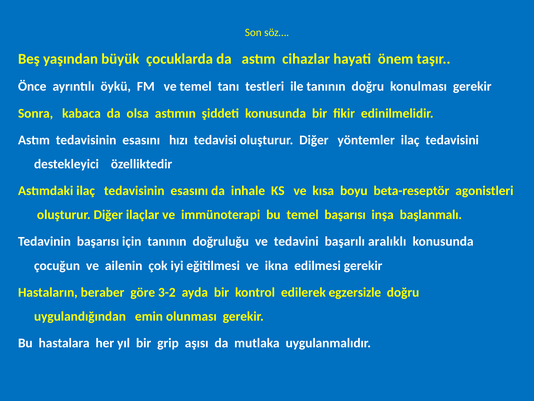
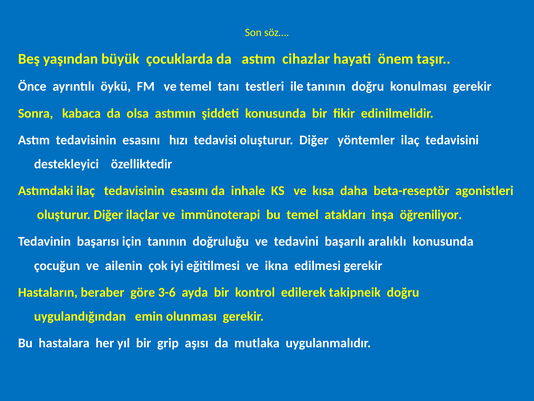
boyu: boyu -> daha
temel başarısı: başarısı -> atakları
başlanmalı: başlanmalı -> öğreniliyor
3-2: 3-2 -> 3-6
egzersizle: egzersizle -> takipneik
